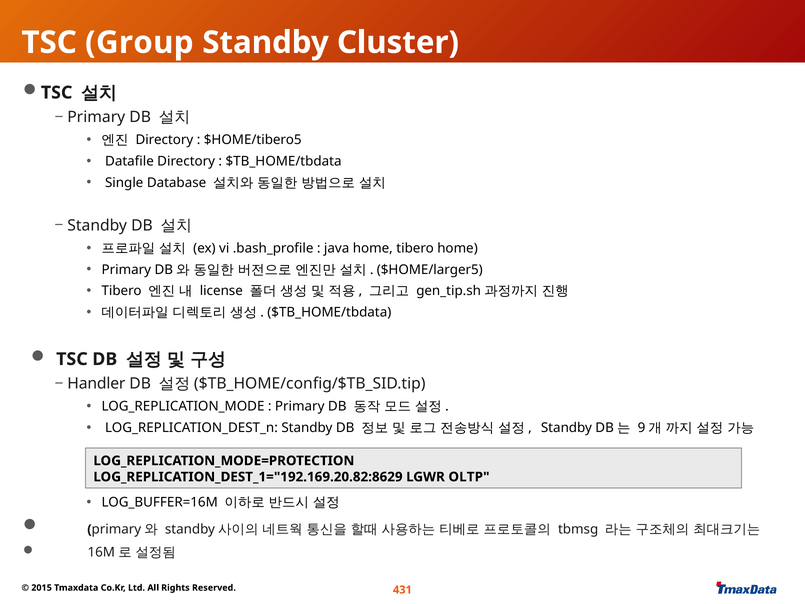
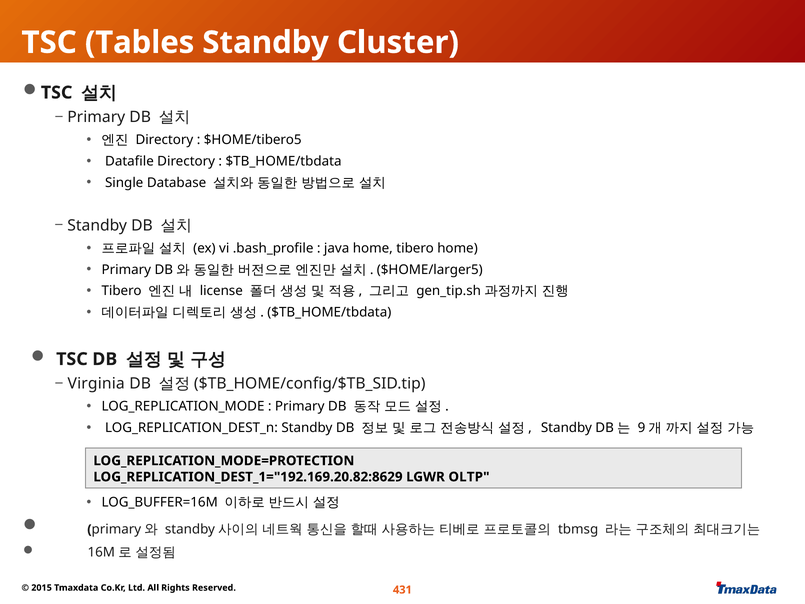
Group: Group -> Tables
Handler: Handler -> Virginia
